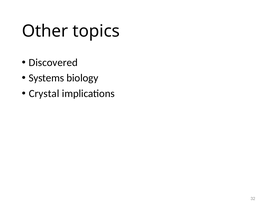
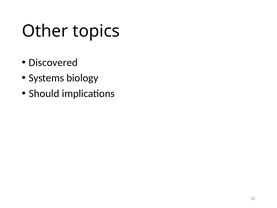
Crystal: Crystal -> Should
